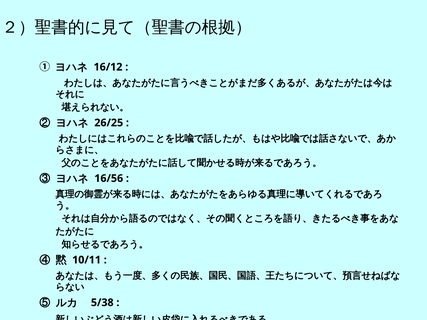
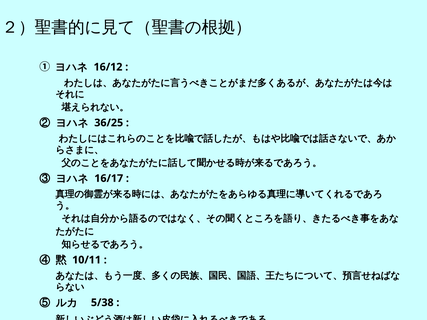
26/25: 26/25 -> 36/25
16/56: 16/56 -> 16/17
